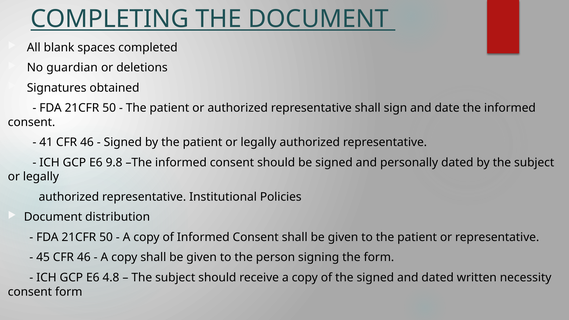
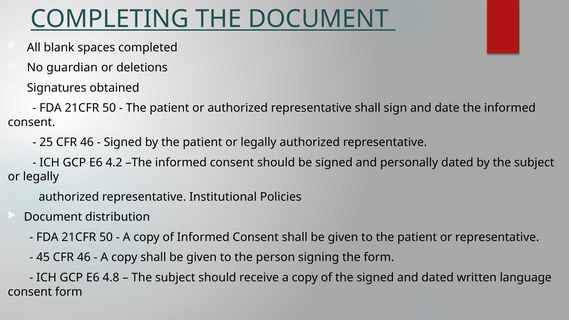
41: 41 -> 25
9.8: 9.8 -> 4.2
necessity: necessity -> language
